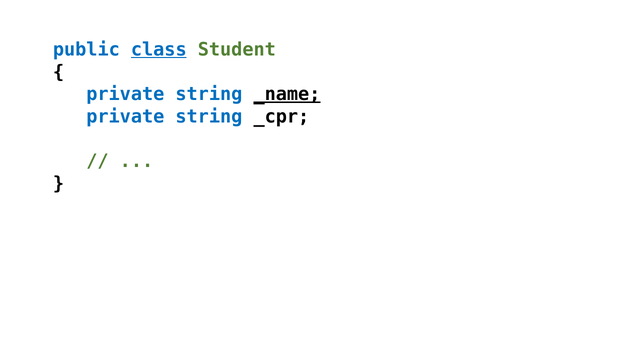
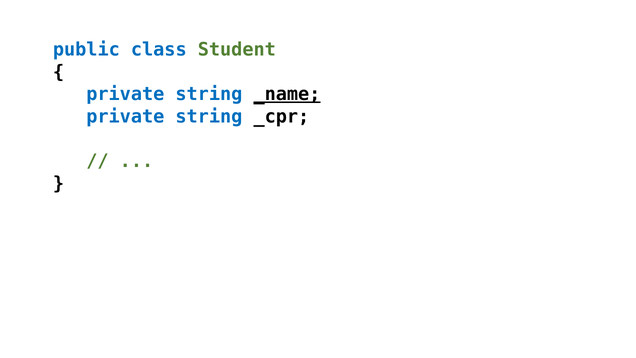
class underline: present -> none
